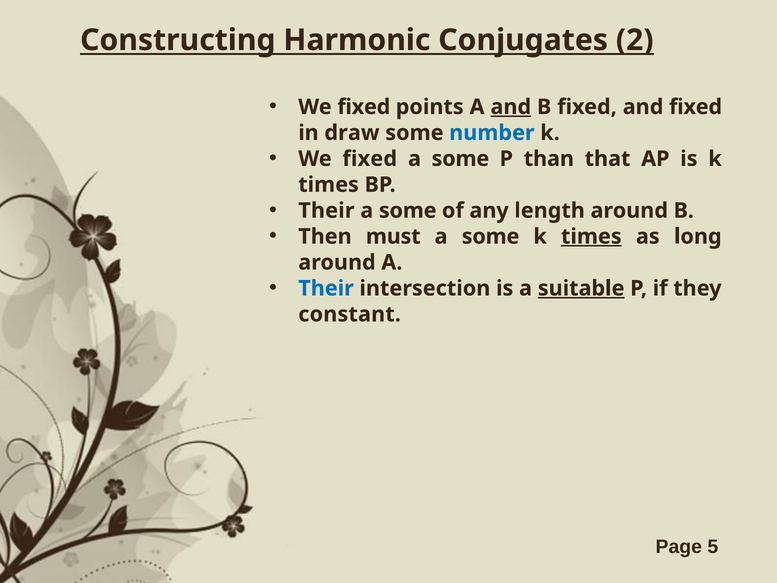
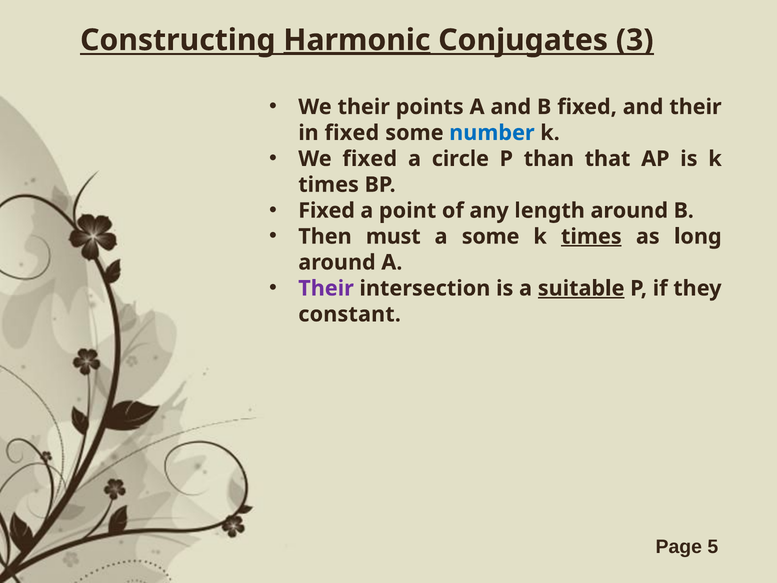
Harmonic underline: none -> present
2: 2 -> 3
fixed at (364, 107): fixed -> their
and at (511, 107) underline: present -> none
and fixed: fixed -> their
in draw: draw -> fixed
some at (460, 159): some -> circle
Their at (326, 211): Their -> Fixed
some at (408, 211): some -> point
Their at (326, 288) colour: blue -> purple
